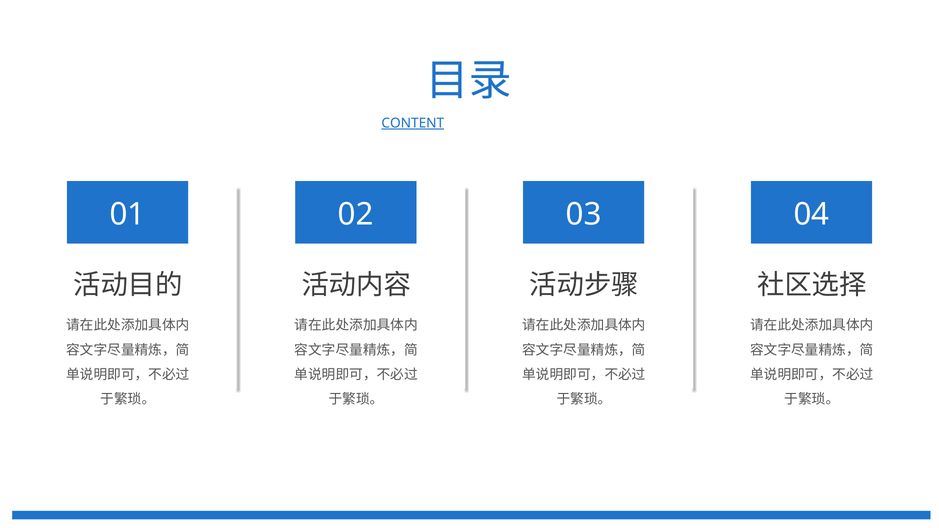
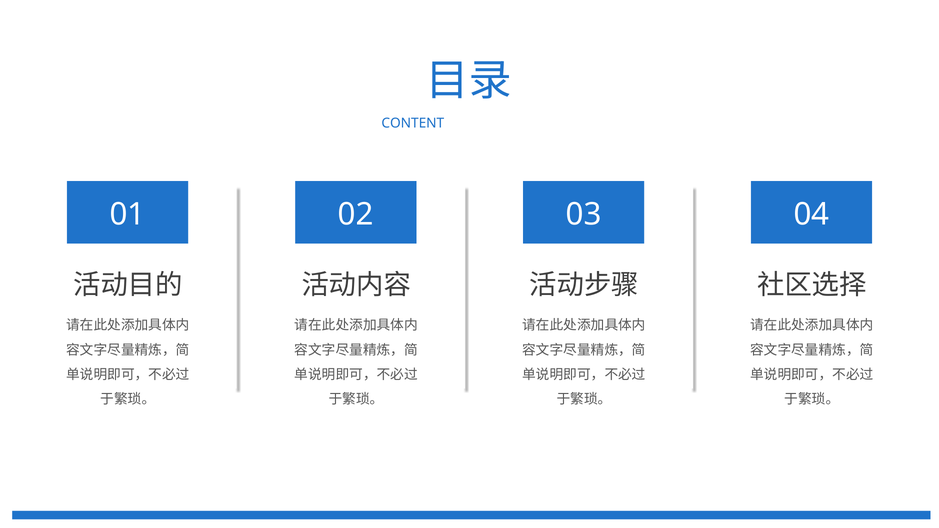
CONTENT underline: present -> none
